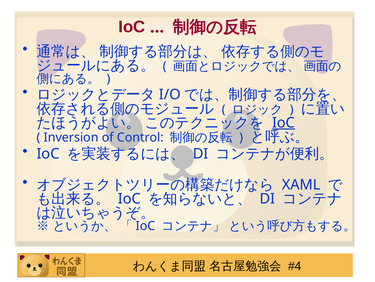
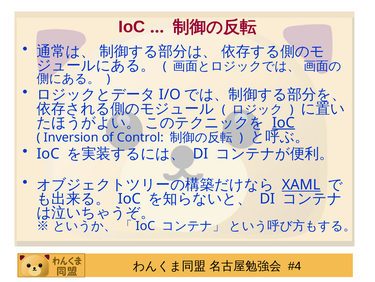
XAML underline: none -> present
